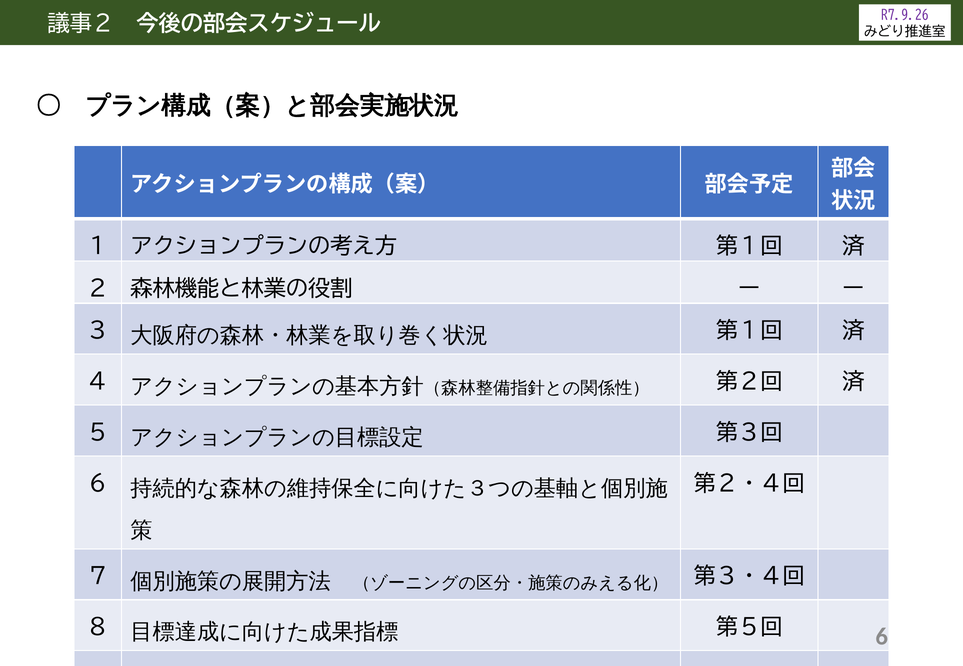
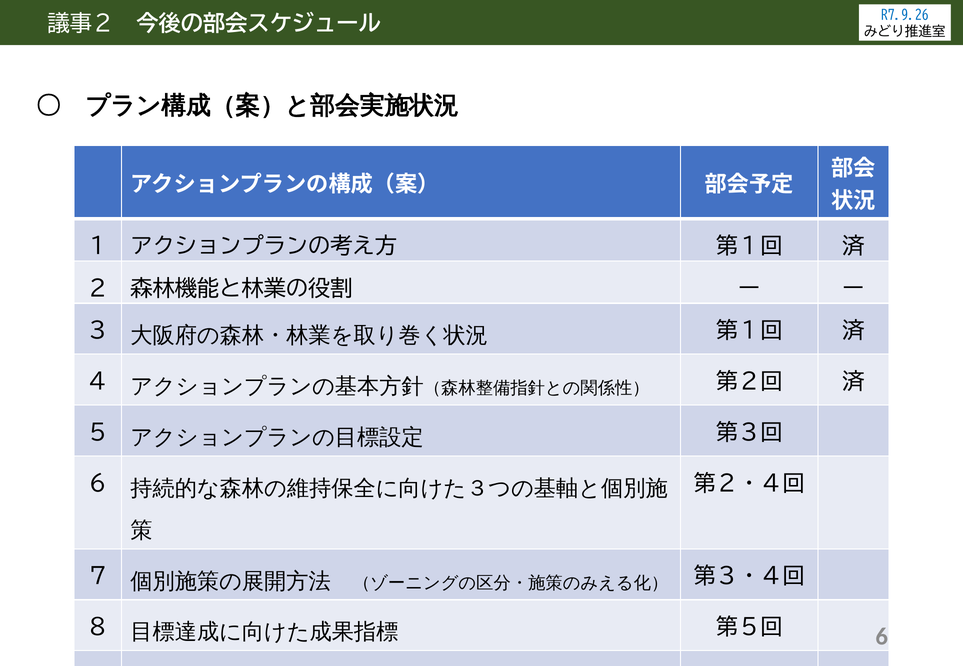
R7.9.26 colour: purple -> blue
